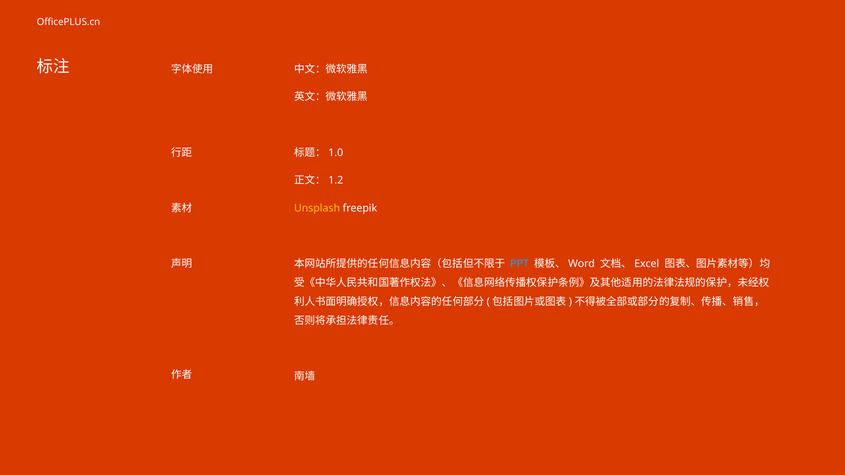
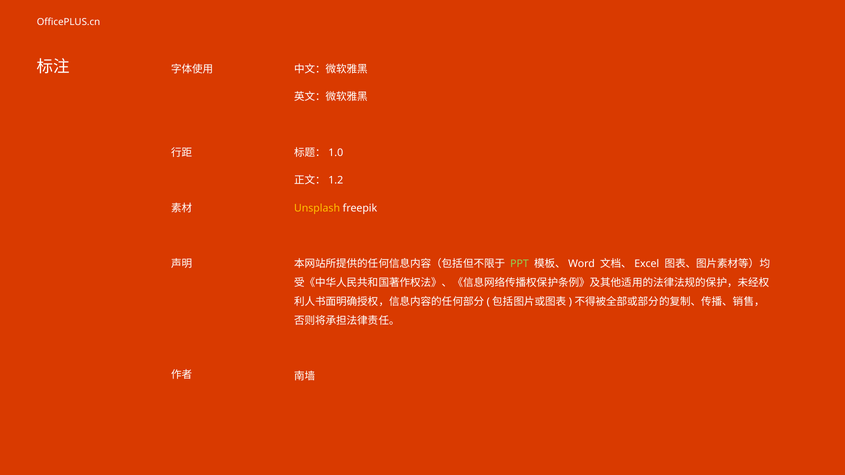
PPT colour: light blue -> light green
